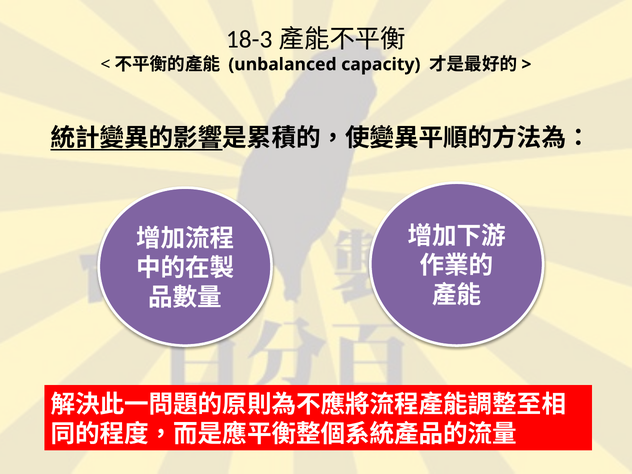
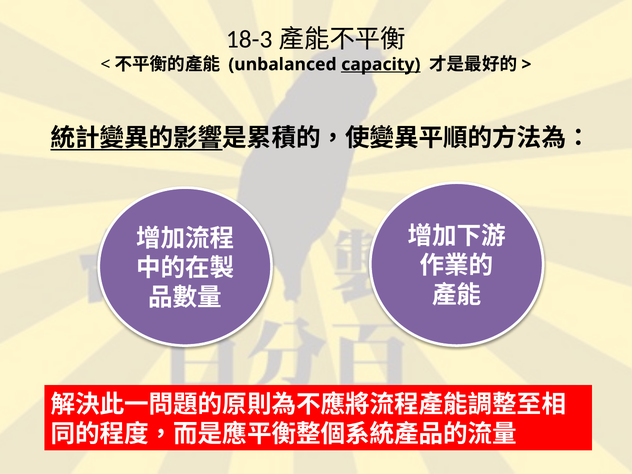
capacity underline: none -> present
